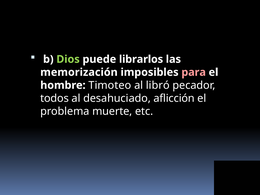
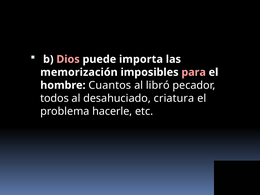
Dios colour: light green -> pink
librarlos: librarlos -> importa
Timoteo: Timoteo -> Cuantos
aflicción: aflicción -> criatura
muerte: muerte -> hacerle
